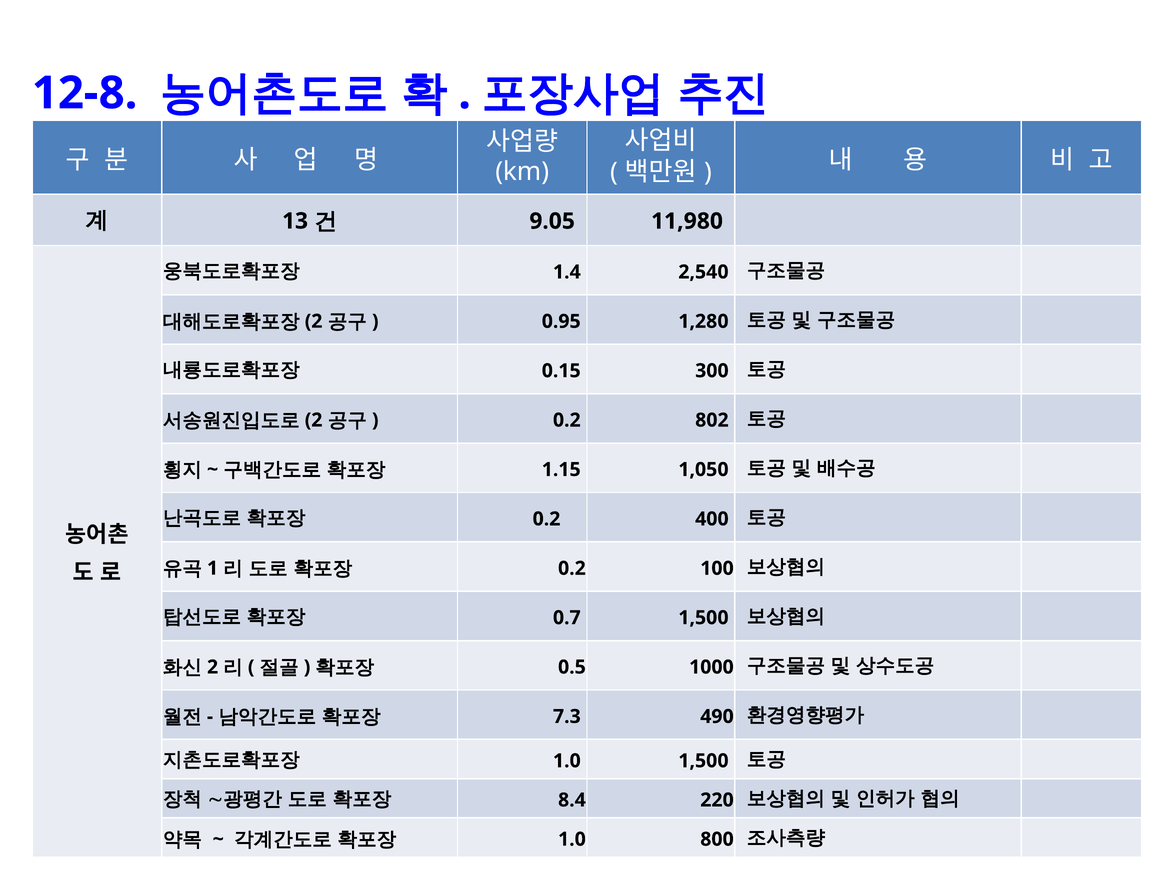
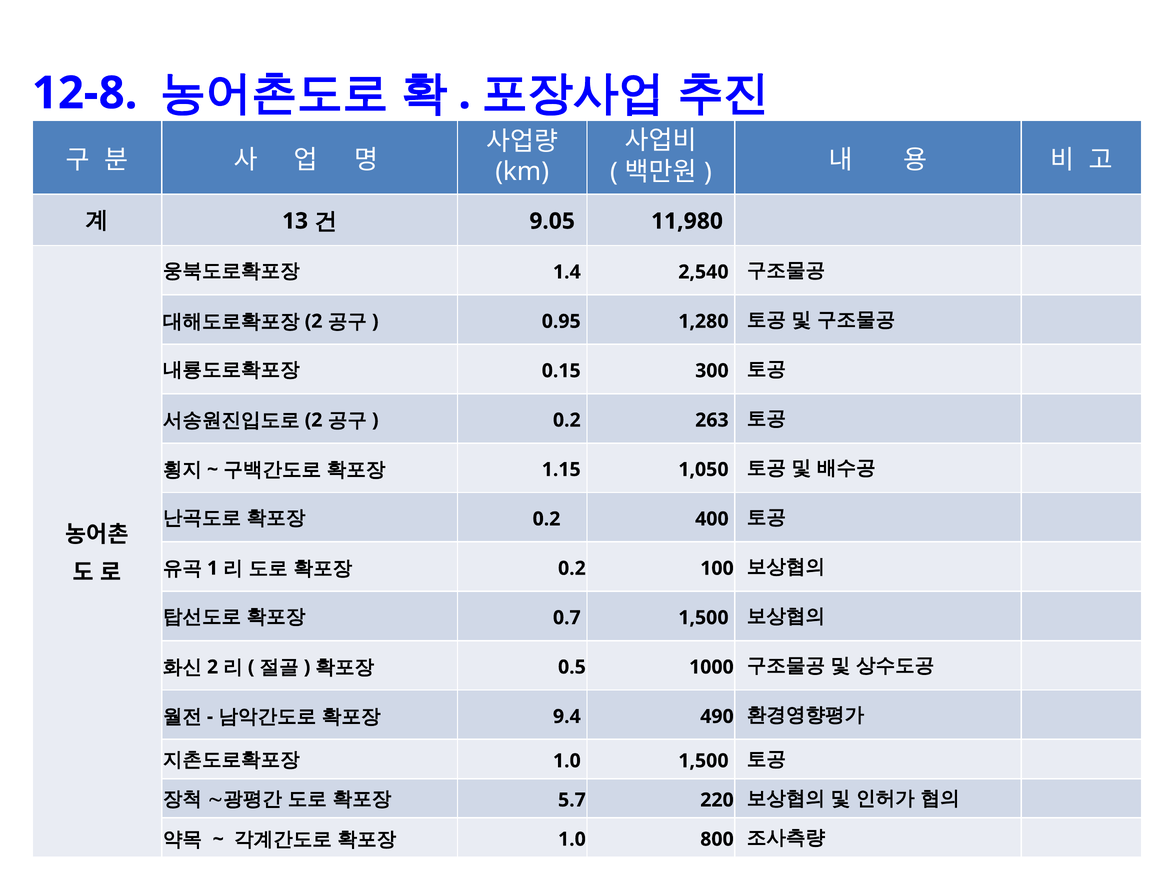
802: 802 -> 263
7.3: 7.3 -> 9.4
8.4: 8.4 -> 5.7
